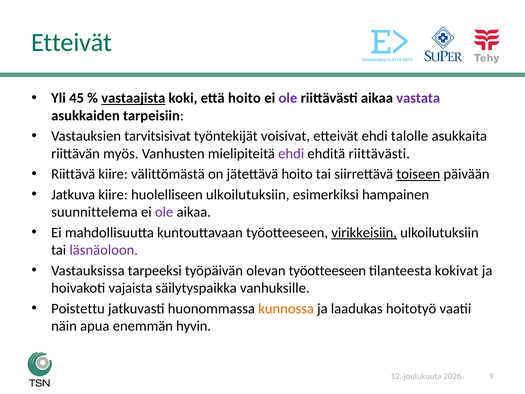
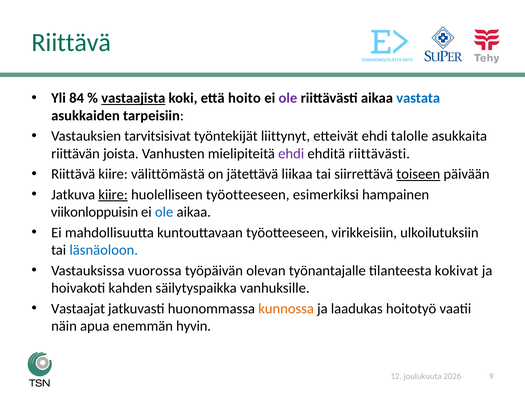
Etteivät at (71, 42): Etteivät -> Riittävä
45: 45 -> 84
vastata colour: purple -> blue
voisivat: voisivat -> liittynyt
myös: myös -> joista
jätettävä hoito: hoito -> liikaa
kiire at (113, 194) underline: none -> present
huolelliseen ulkoilutuksiin: ulkoilutuksiin -> työotteeseen
suunnittelema: suunnittelema -> viikonloppuisin
ole at (164, 212) colour: purple -> blue
virikkeisiin underline: present -> none
läsnäoloon colour: purple -> blue
tarpeeksi: tarpeeksi -> vuorossa
olevan työotteeseen: työotteeseen -> työnantajalle
vajaista: vajaista -> kahden
Poistettu: Poistettu -> Vastaajat
